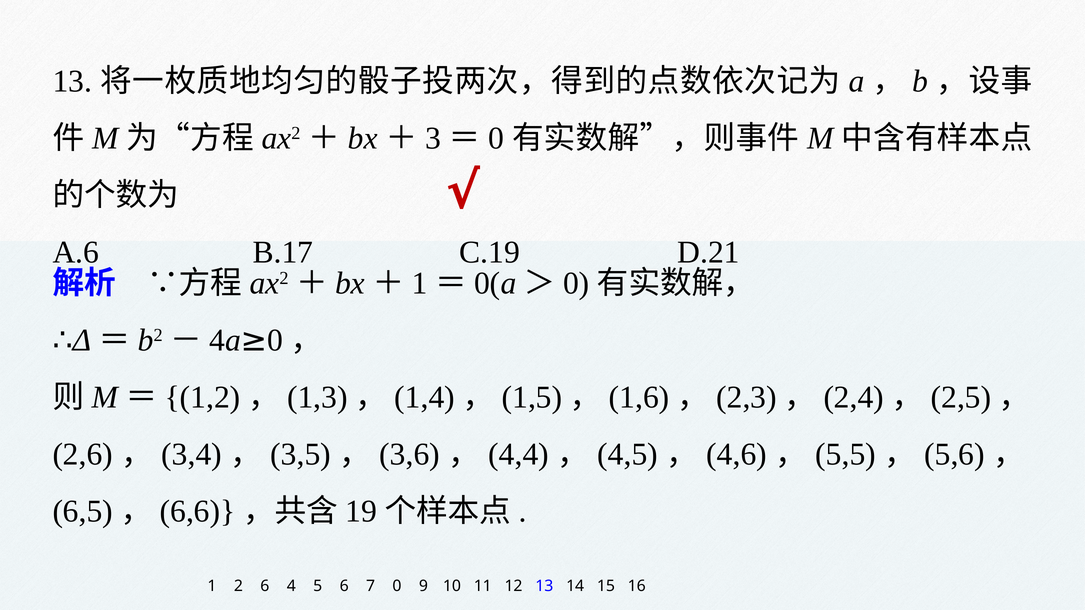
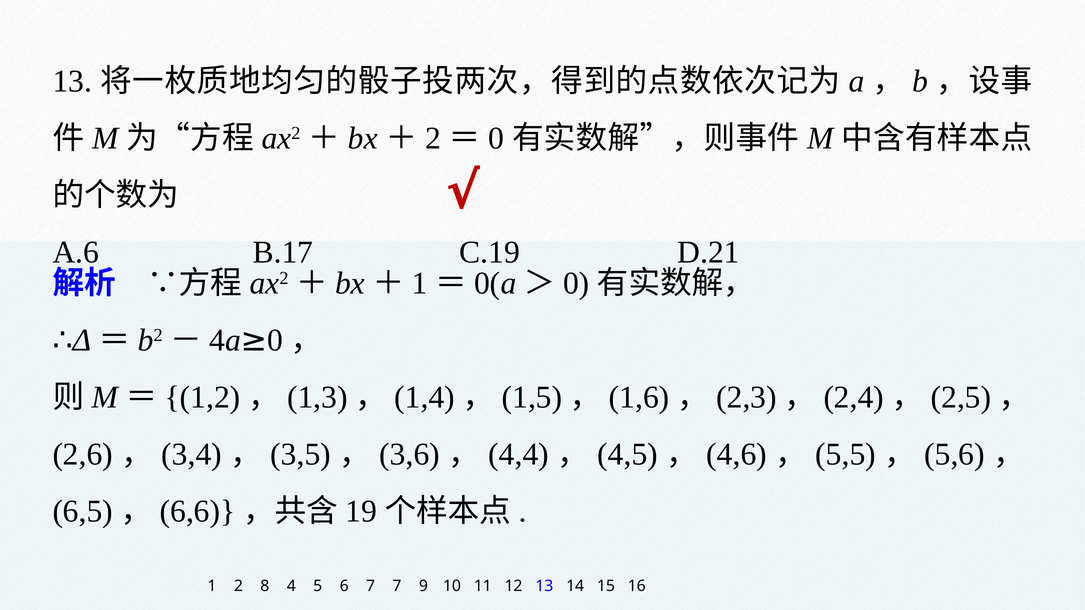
3 at (433, 138): 3 -> 2
2 6: 6 -> 8
7 0: 0 -> 7
